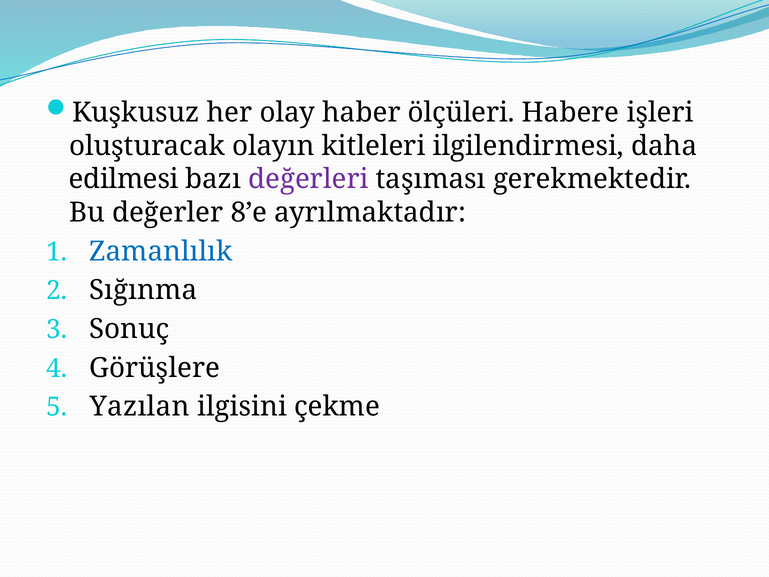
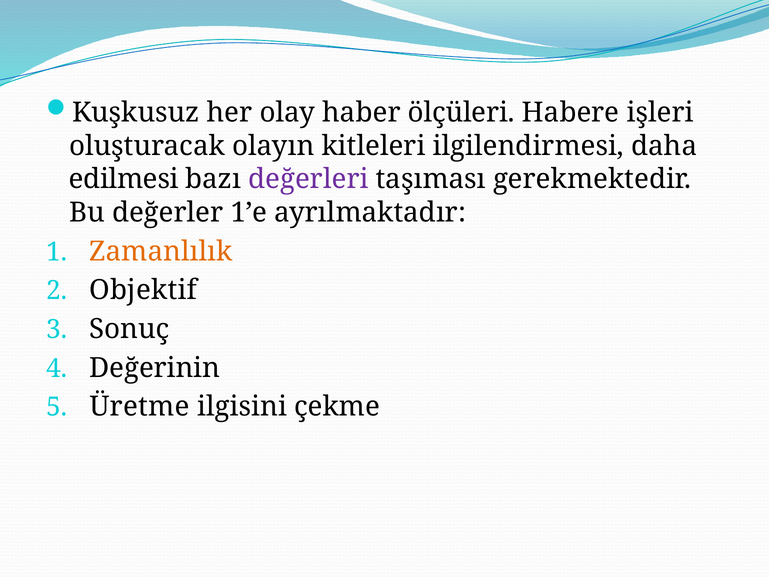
8’e: 8’e -> 1’e
Zamanlılık colour: blue -> orange
Sığınma: Sığınma -> Objektif
Görüşlere: Görüşlere -> Değerinin
Yazılan: Yazılan -> Üretme
